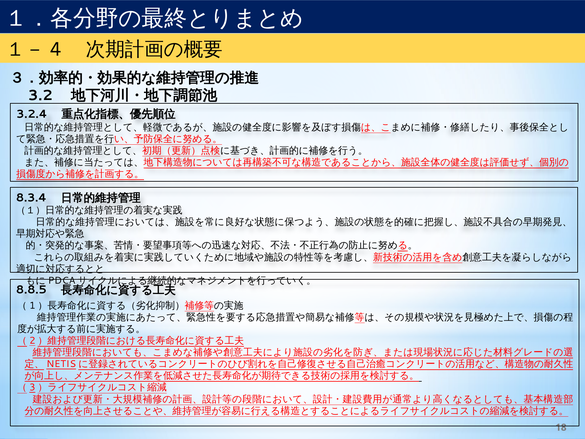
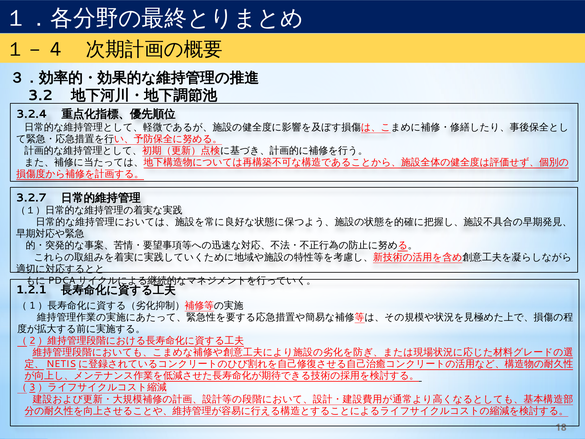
8.3.4: 8.3.4 -> 3.2.7
8.8.5: 8.8.5 -> 1.2.1
